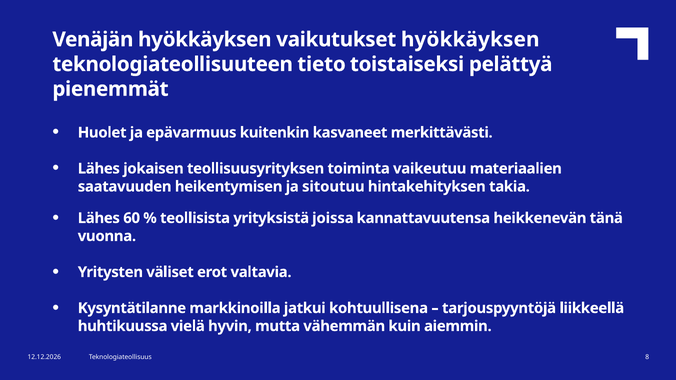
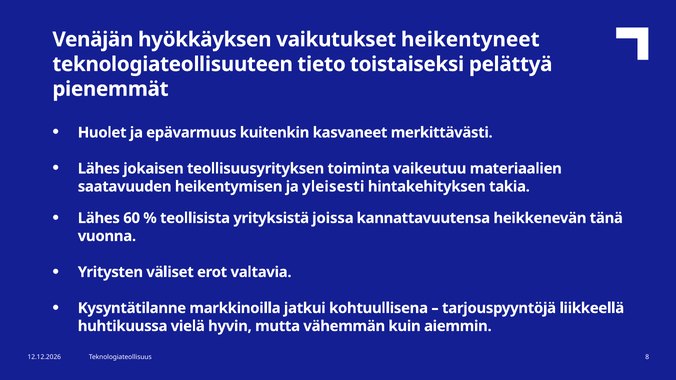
vaikutukset hyökkäyksen: hyökkäyksen -> heikentyneet
sitoutuu: sitoutuu -> yleisesti
